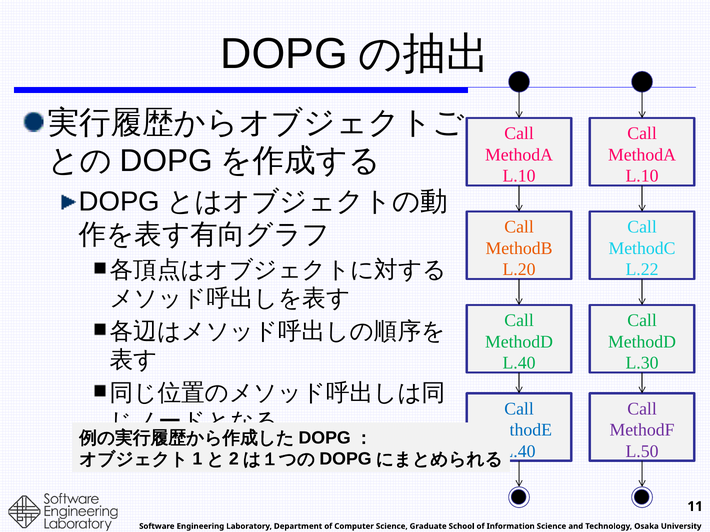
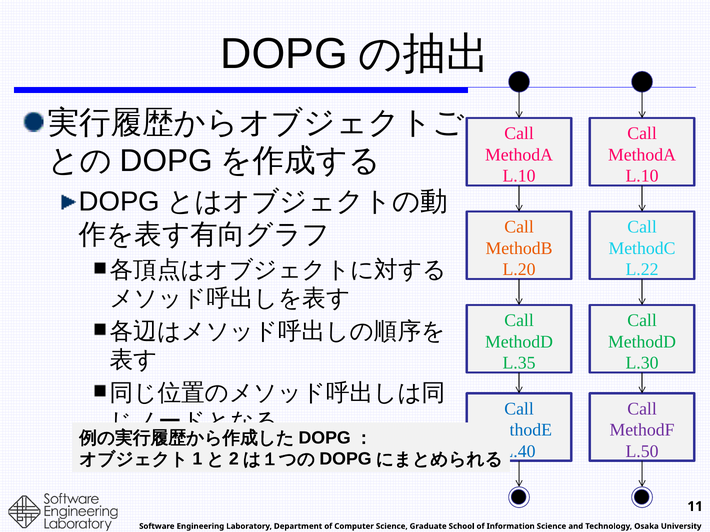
L.40 at (519, 363): L.40 -> L.35
